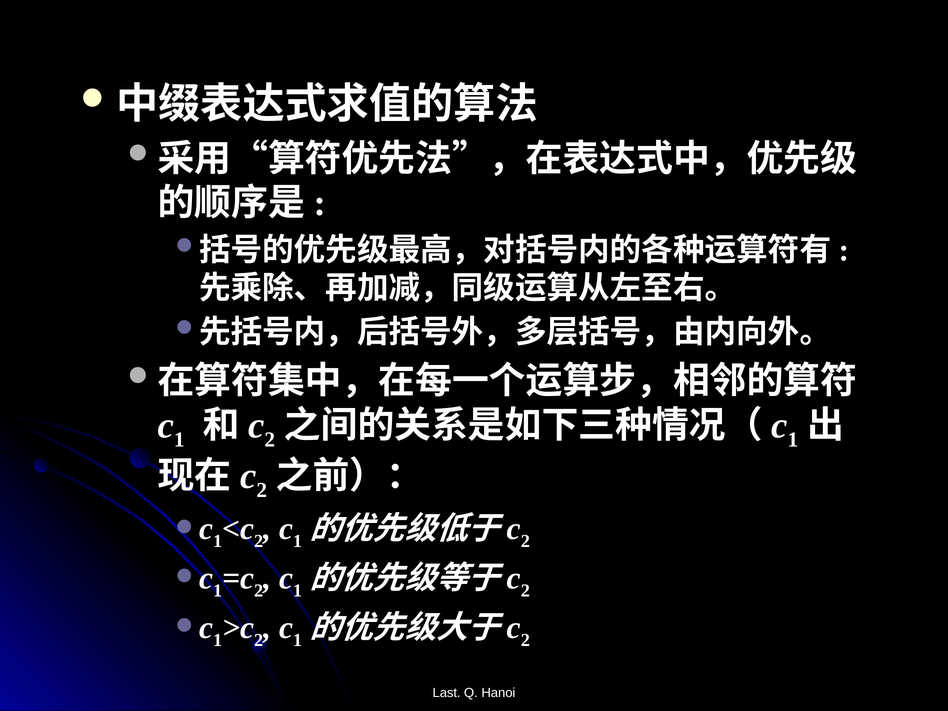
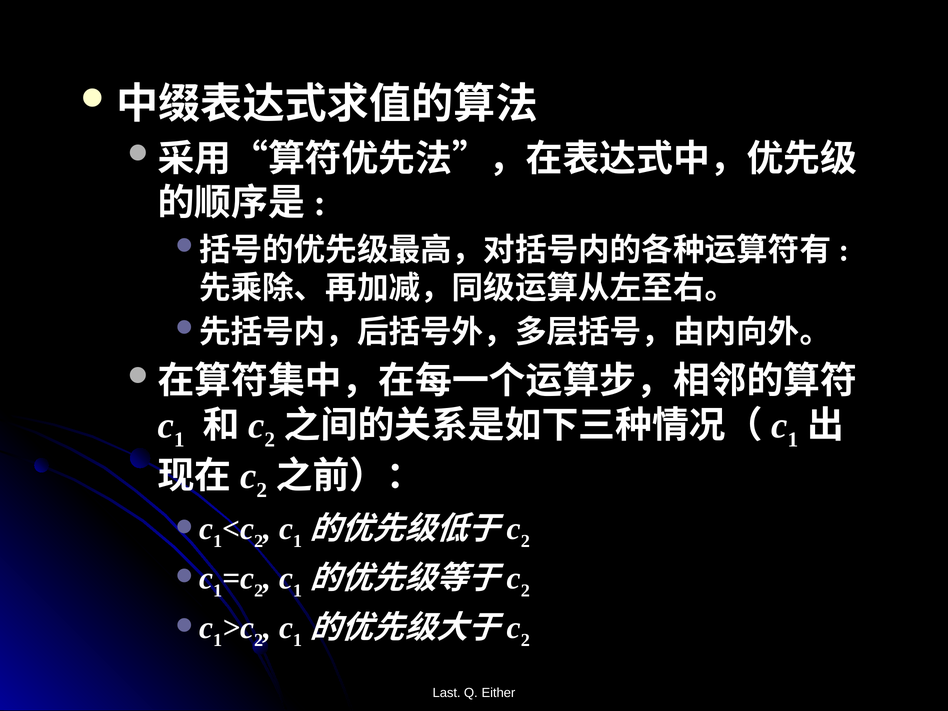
Hanoi: Hanoi -> Either
